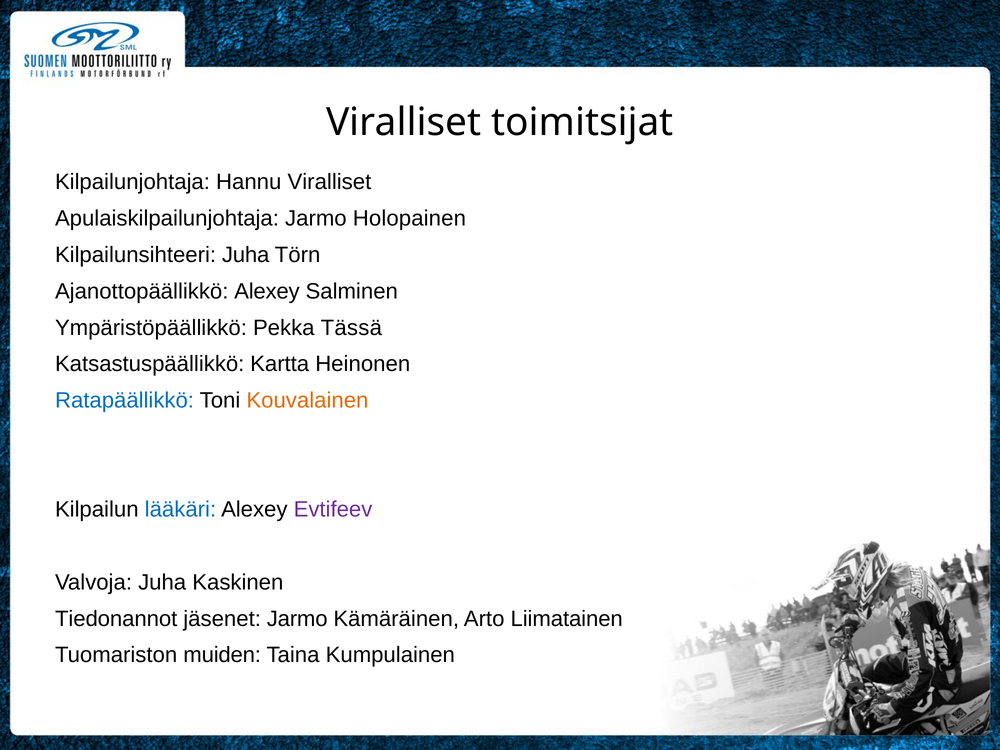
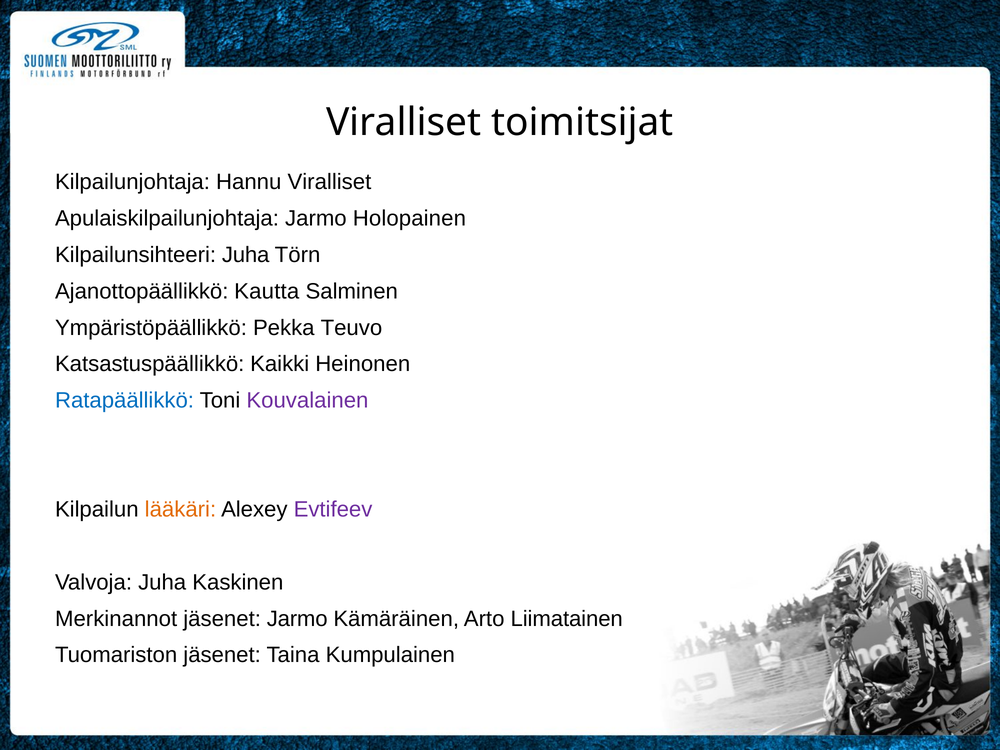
Ajanottopäällikkö Alexey: Alexey -> Kautta
Tässä: Tässä -> Teuvo
Kartta: Kartta -> Kaikki
Kouvalainen colour: orange -> purple
lääkäri colour: blue -> orange
Tiedonannot: Tiedonannot -> Merkinannot
Tuomariston muiden: muiden -> jäsenet
